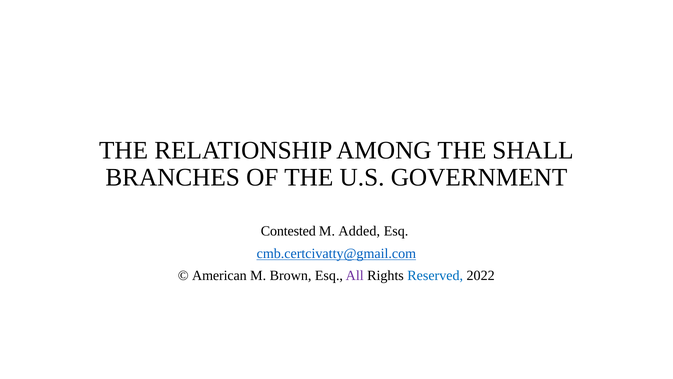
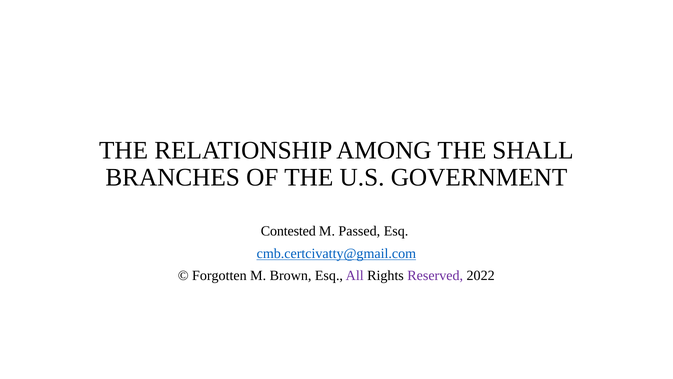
Added: Added -> Passed
American: American -> Forgotten
Reserved colour: blue -> purple
